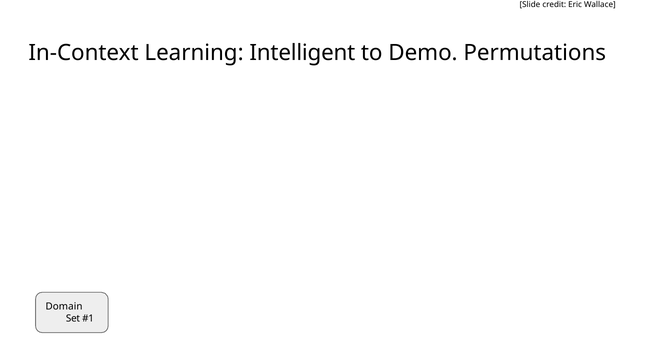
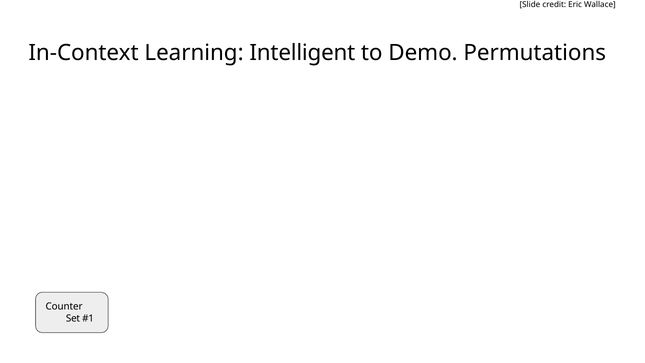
Domain: Domain -> Counter
